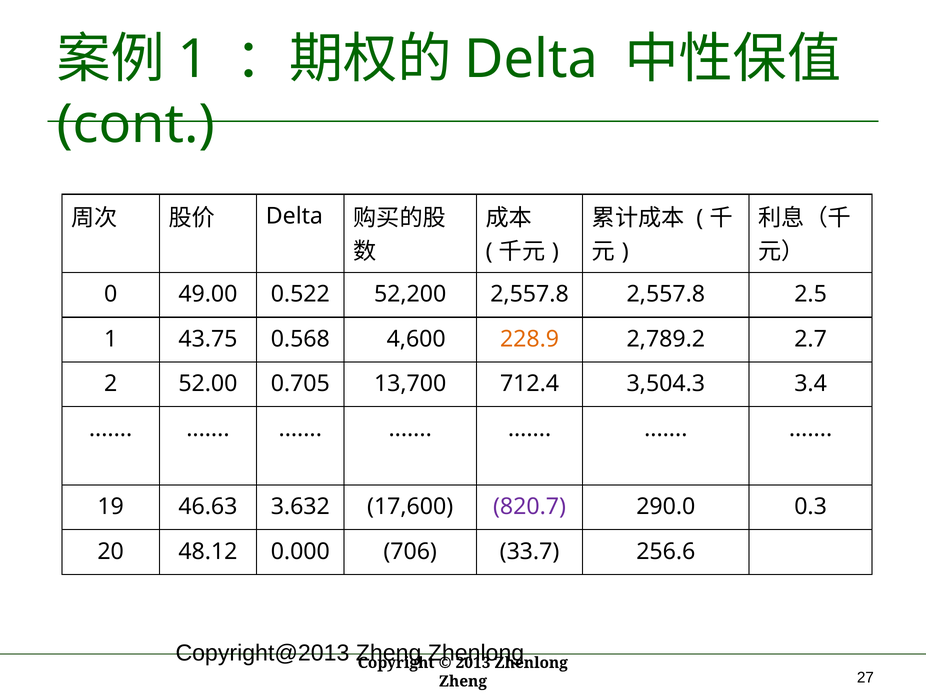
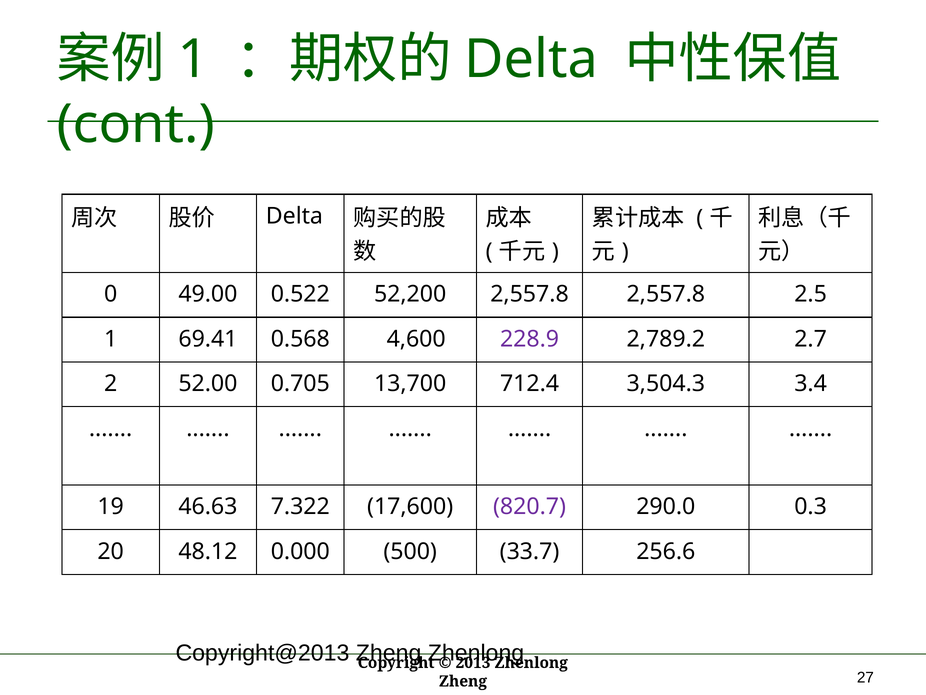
43.75: 43.75 -> 69.41
228.9 colour: orange -> purple
3.632: 3.632 -> 7.322
706: 706 -> 500
